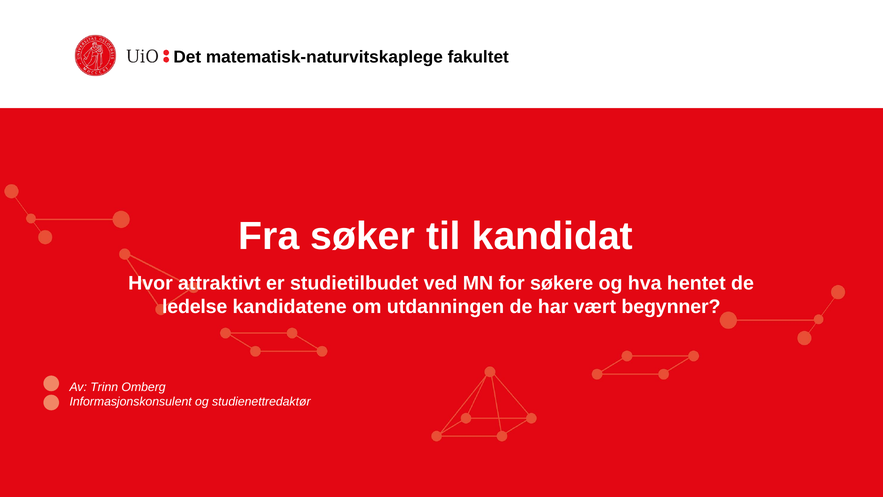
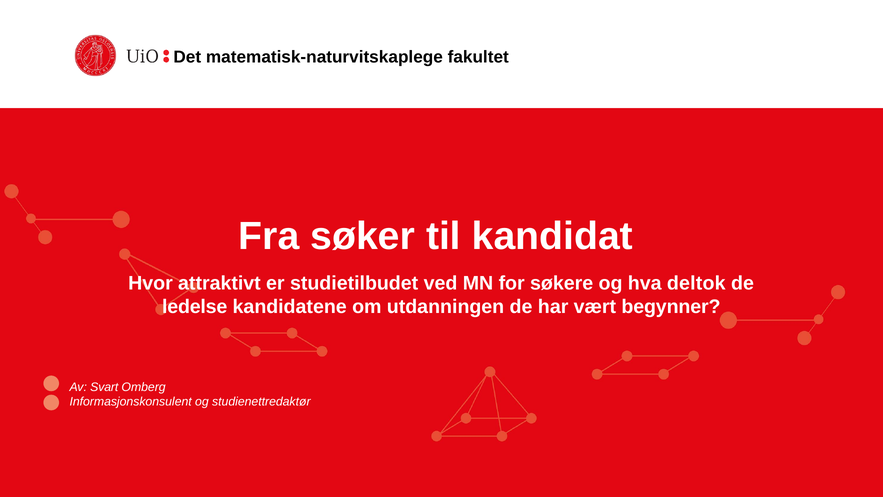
hentet: hentet -> deltok
Trinn: Trinn -> Svart
